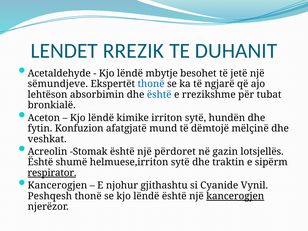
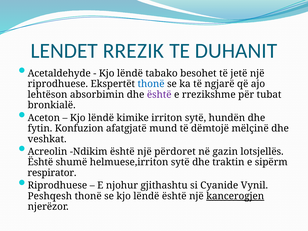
mbytje: mbytje -> tabako
sëmundjeve at (58, 84): sëmundjeve -> riprodhuese
është at (159, 95) colour: blue -> purple
Stomak: Stomak -> Ndikim
respirator underline: present -> none
Kancerogjen at (57, 185): Kancerogjen -> Riprodhuese
